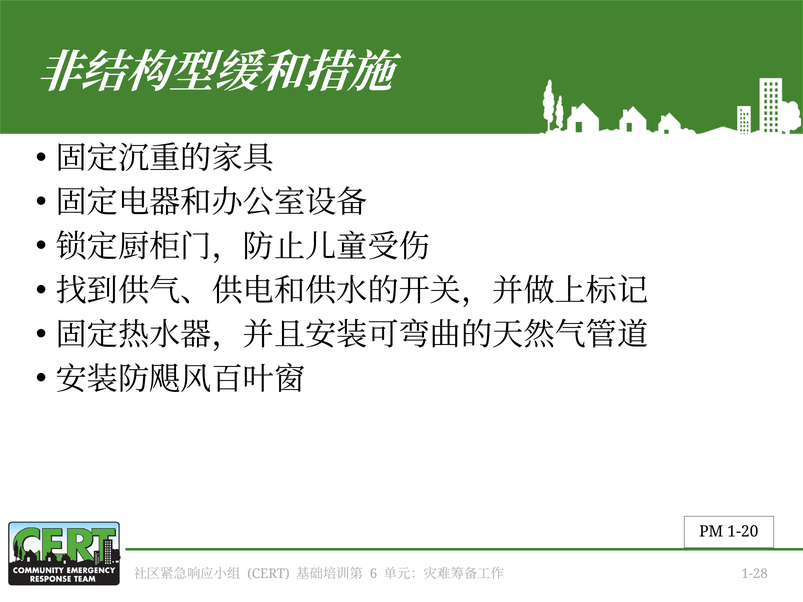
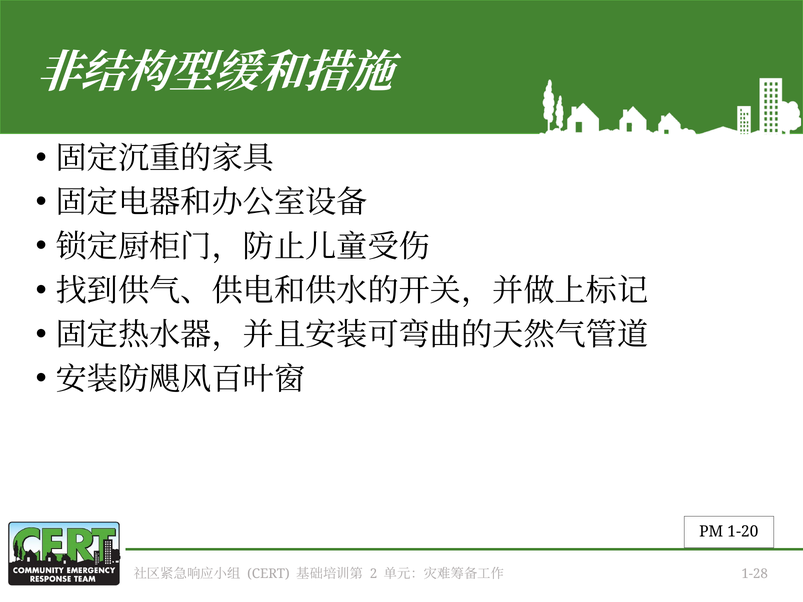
6: 6 -> 2
